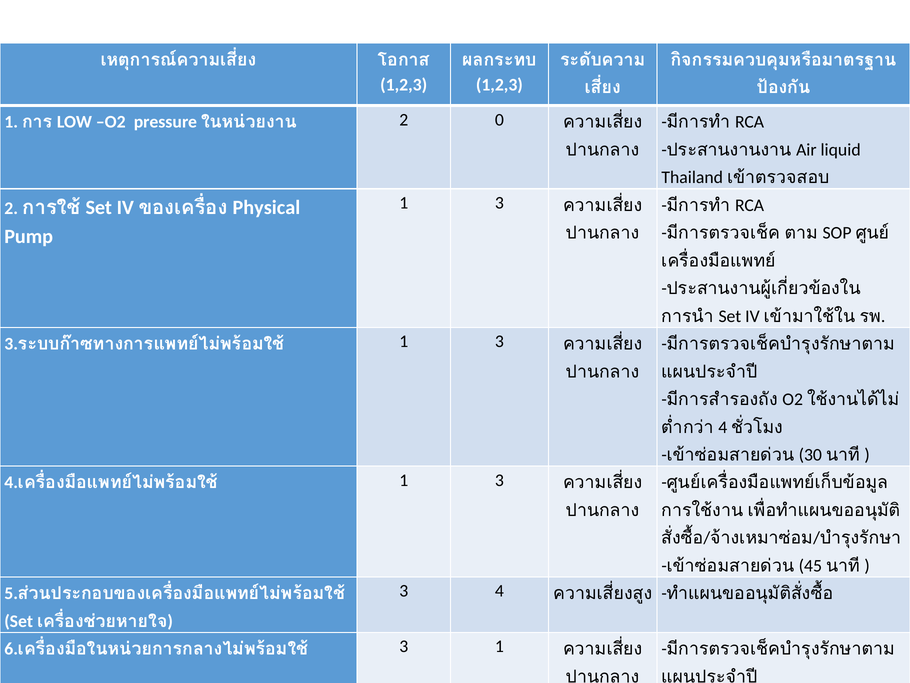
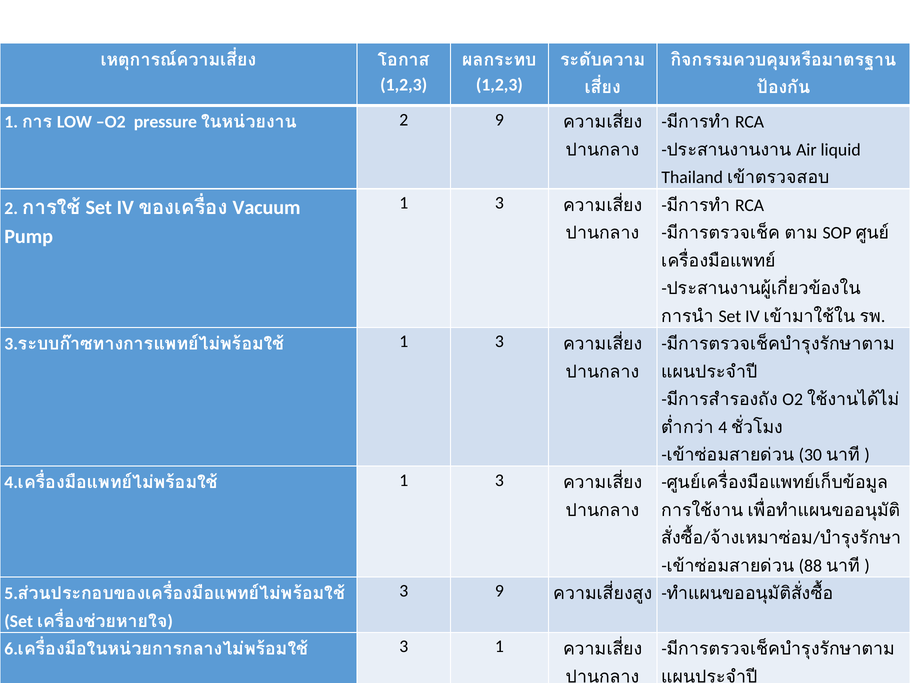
2 0: 0 -> 9
Physical: Physical -> Vacuum
45: 45 -> 88
3 4: 4 -> 9
